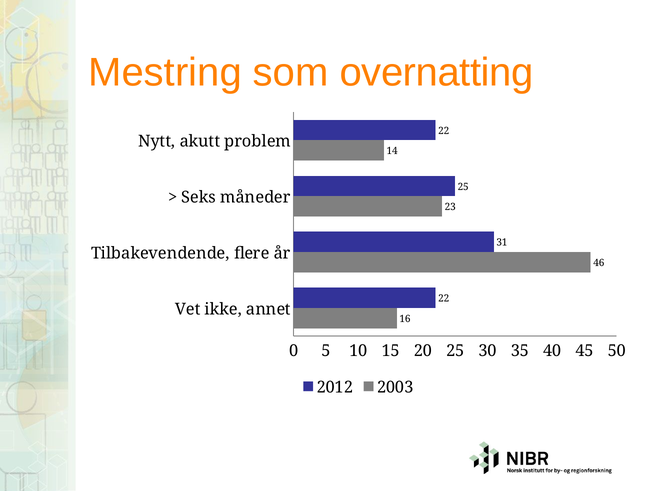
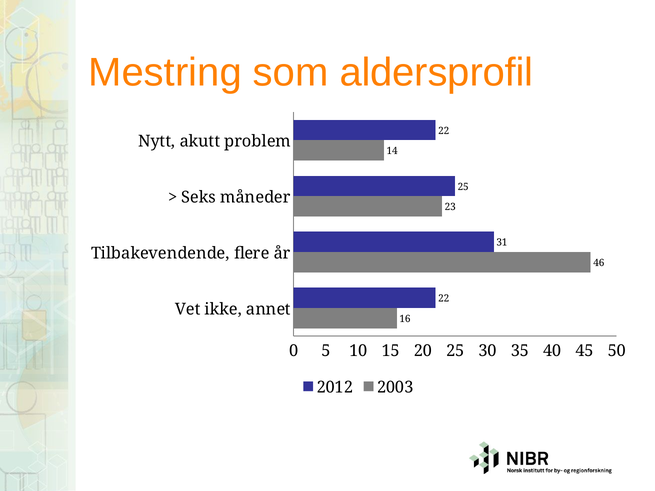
overnatting: overnatting -> aldersprofil
